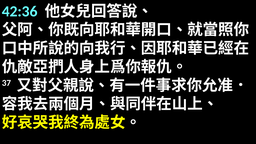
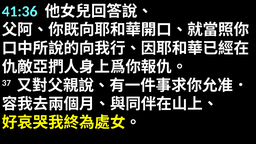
42:36: 42:36 -> 41:36
